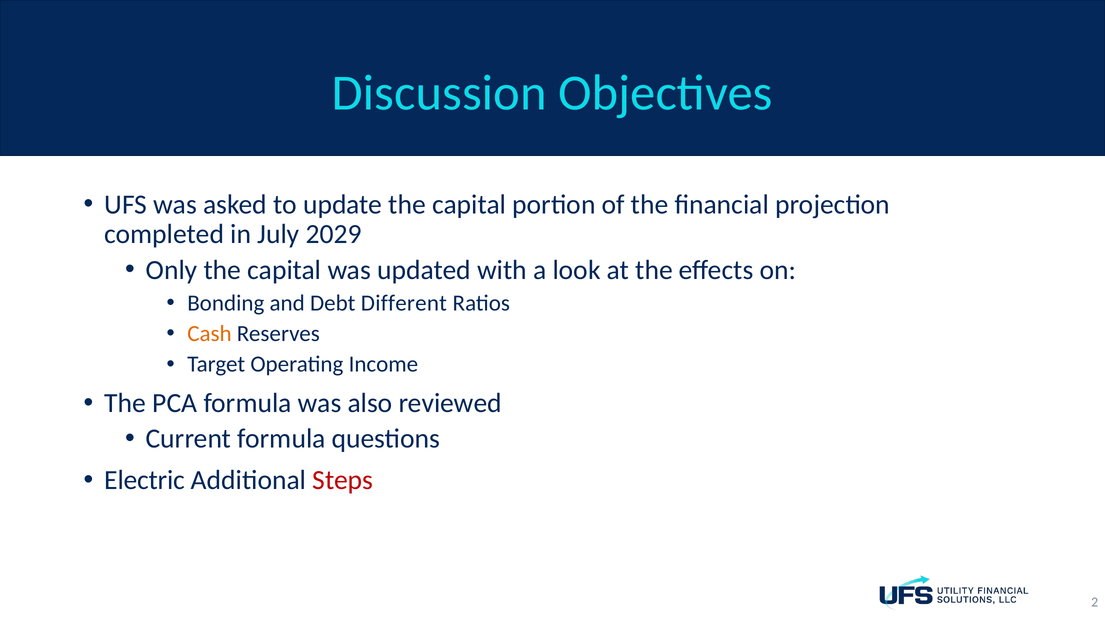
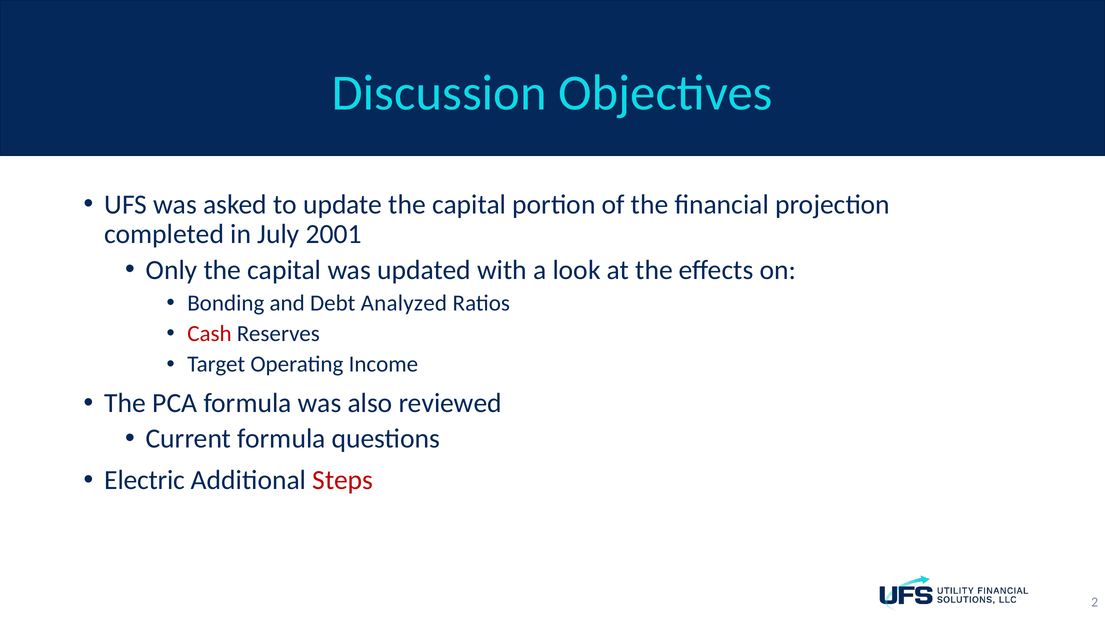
2029: 2029 -> 2001
Different: Different -> Analyzed
Cash colour: orange -> red
